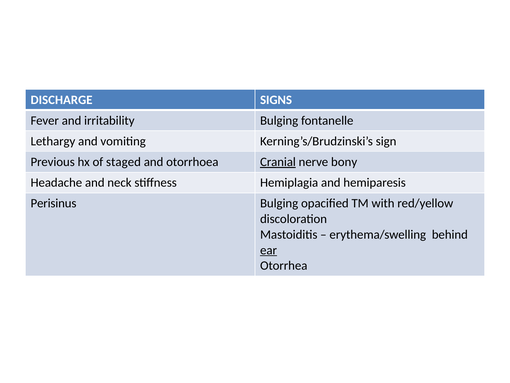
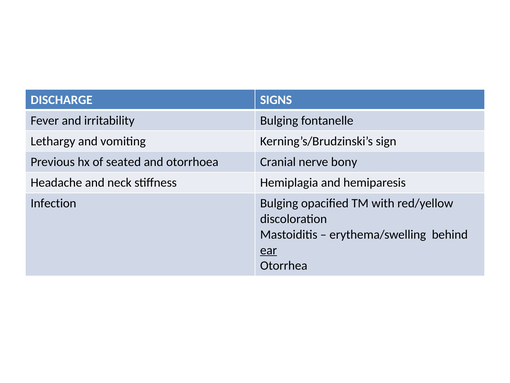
staged: staged -> seated
Cranial underline: present -> none
Perisinus: Perisinus -> Infection
